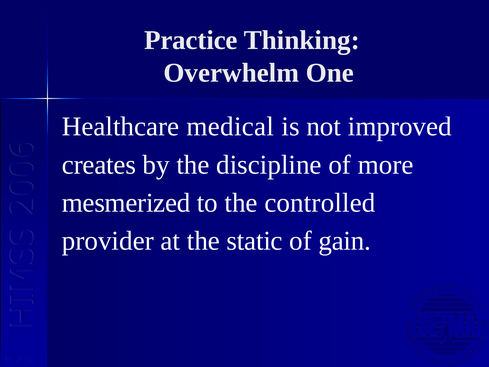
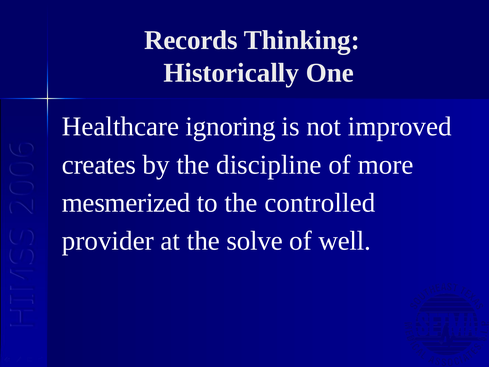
Practice: Practice -> Records
Overwhelm: Overwhelm -> Historically
medical: medical -> ignoring
static: static -> solve
gain: gain -> well
